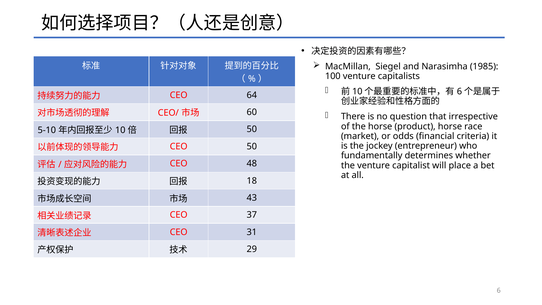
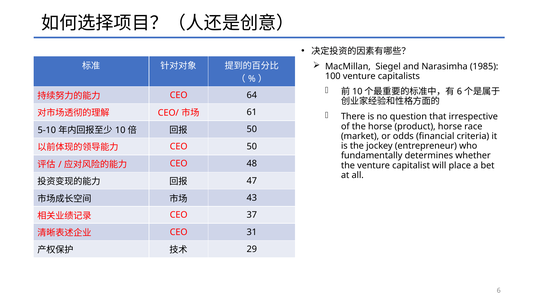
60: 60 -> 61
18: 18 -> 47
